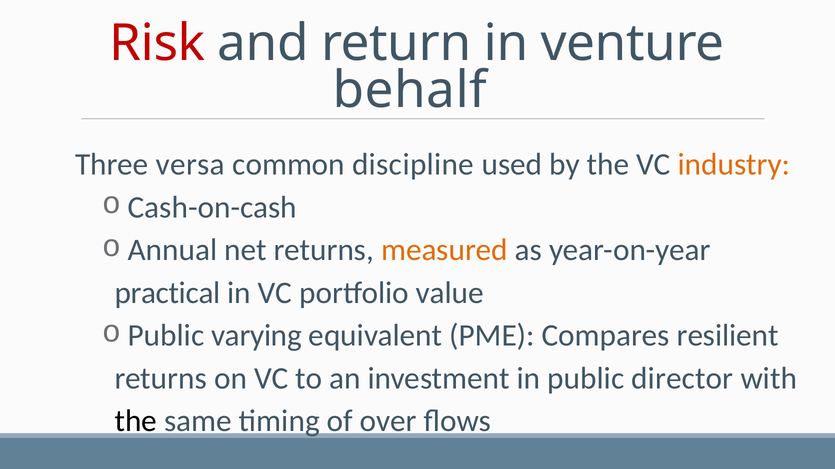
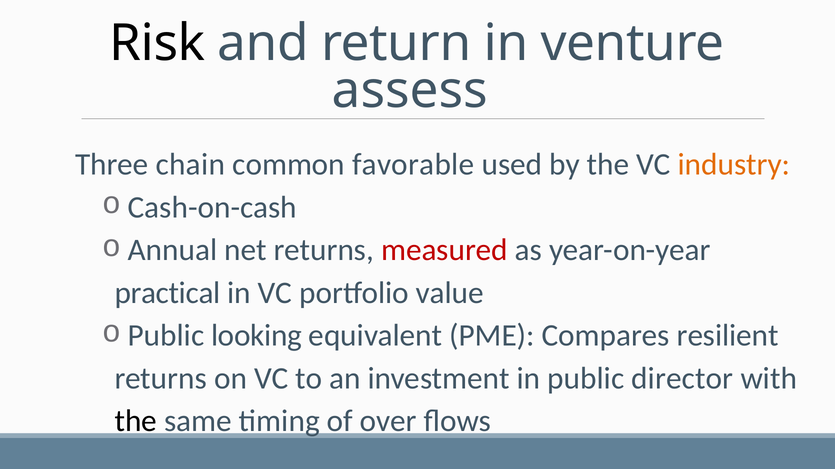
Risk colour: red -> black
behalf: behalf -> assess
versa: versa -> chain
discipline: discipline -> favorable
measured colour: orange -> red
varying: varying -> looking
